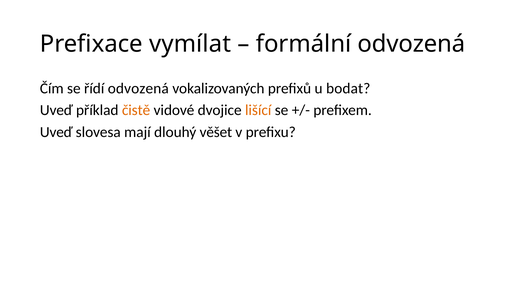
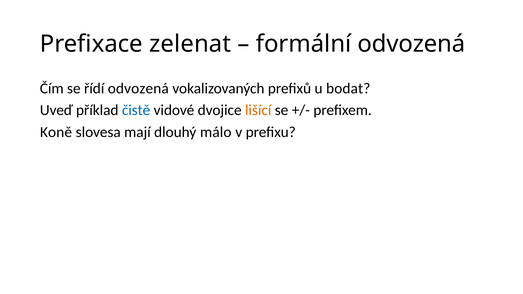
vymílat: vymílat -> zelenat
čistě colour: orange -> blue
Uveď at (56, 132): Uveď -> Koně
věšet: věšet -> málo
